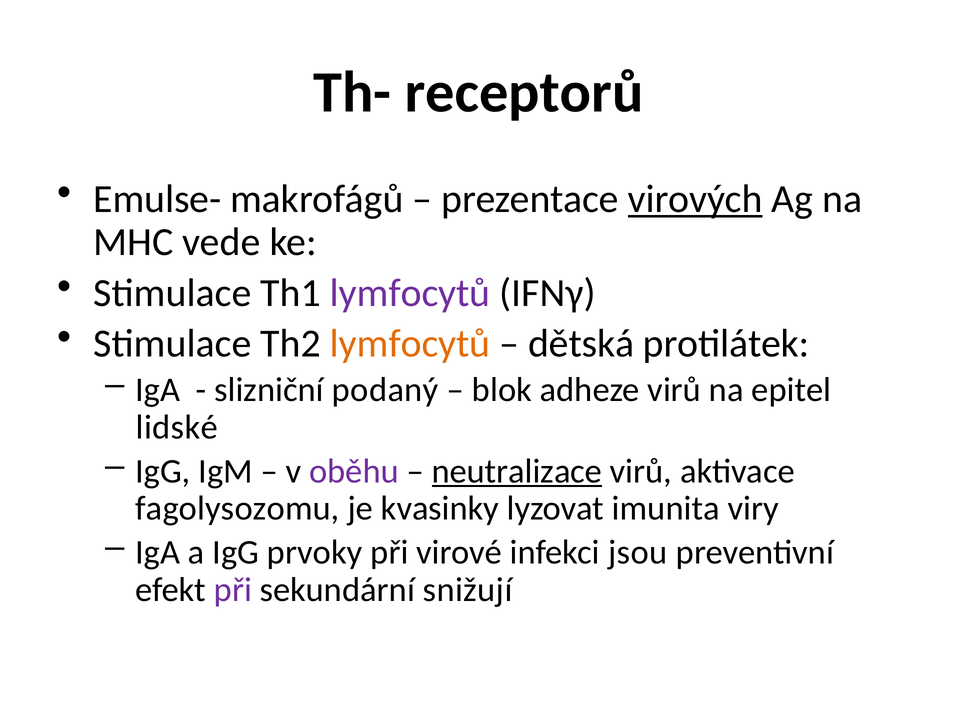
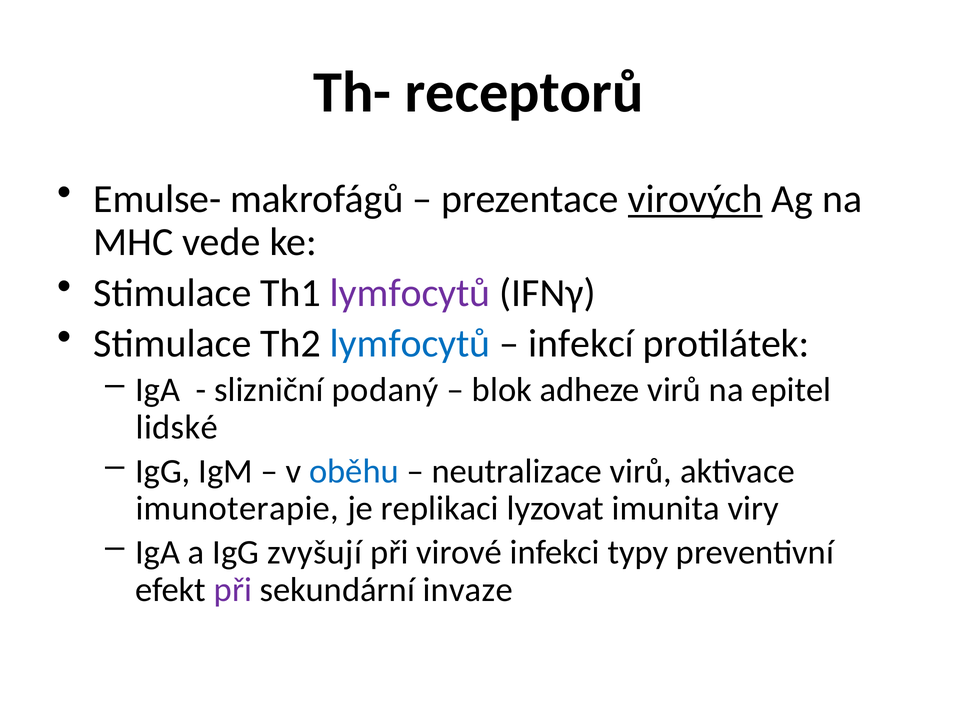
lymfocytů at (410, 343) colour: orange -> blue
dětská: dětská -> infekcí
oběhu colour: purple -> blue
neutralizace underline: present -> none
fagolysozomu: fagolysozomu -> imunoterapie
kvasinky: kvasinky -> replikaci
prvoky: prvoky -> zvyšují
jsou: jsou -> typy
snižují: snižují -> invaze
